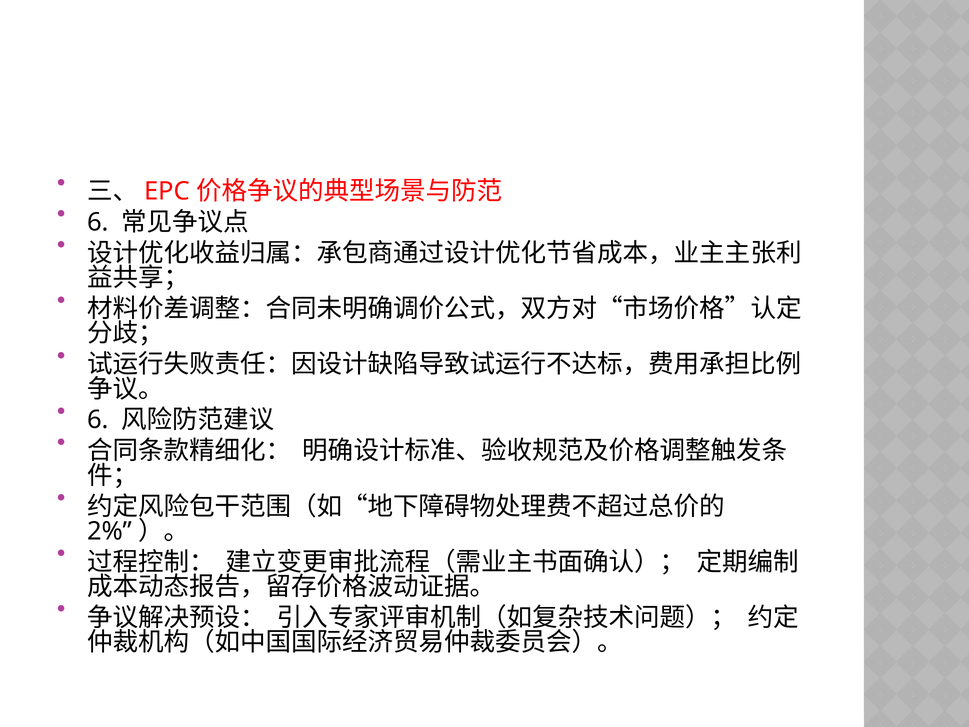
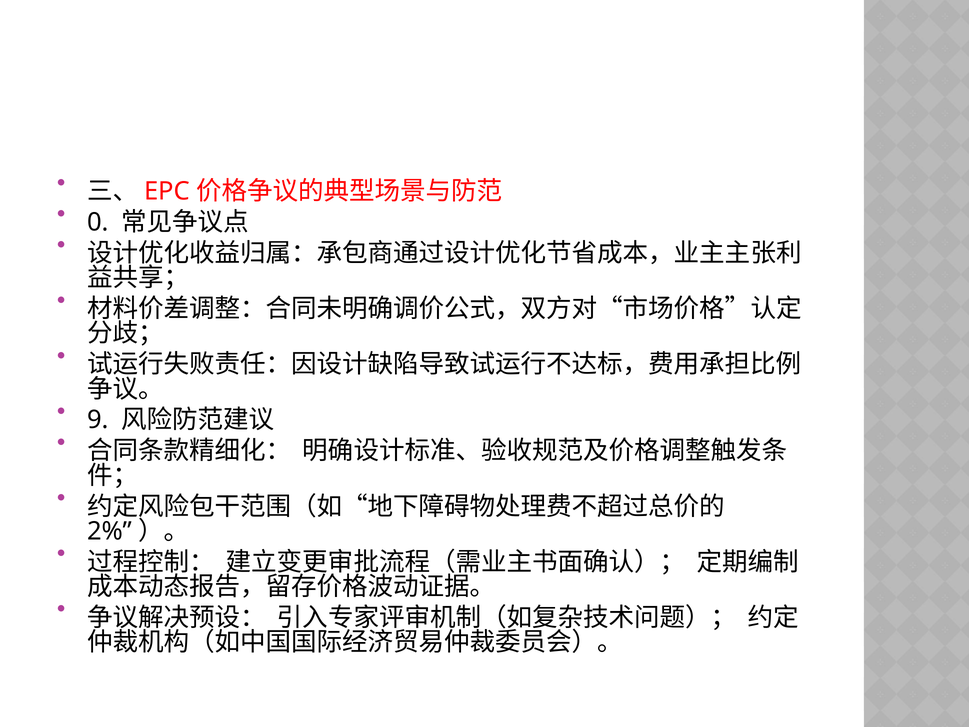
6 at (98, 222): 6 -> 0
6 at (98, 420): 6 -> 9
